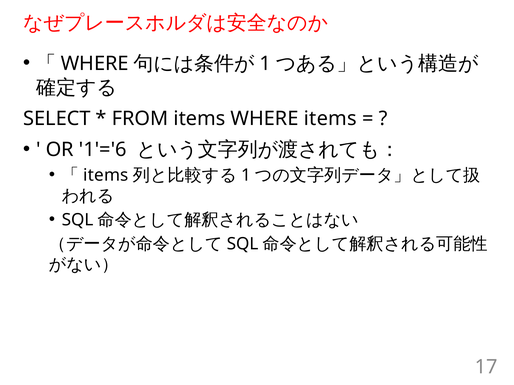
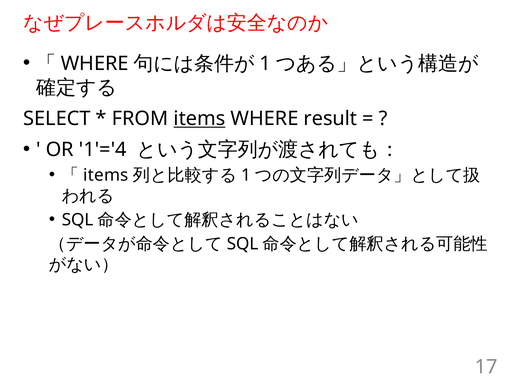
items at (199, 119) underline: none -> present
WHERE items: items -> result
1'='6: 1'='6 -> 1'='4
